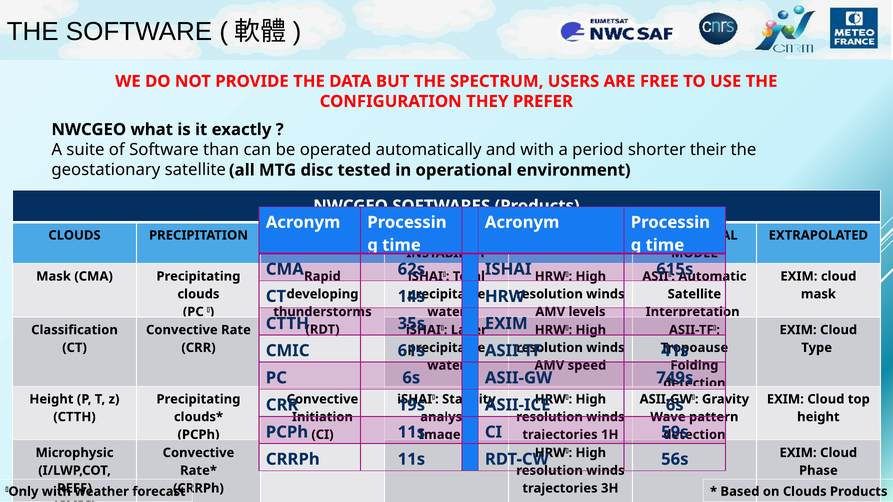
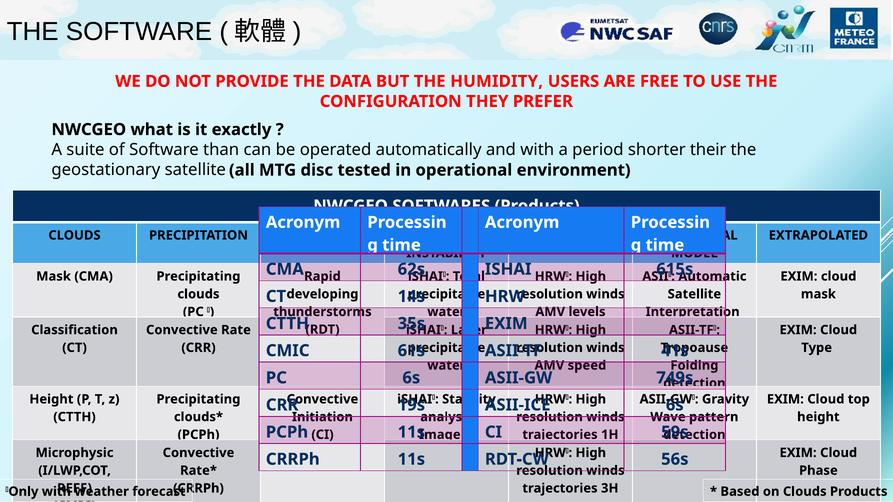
THE SPECTRUM: SPECTRUM -> HUMIDITY
